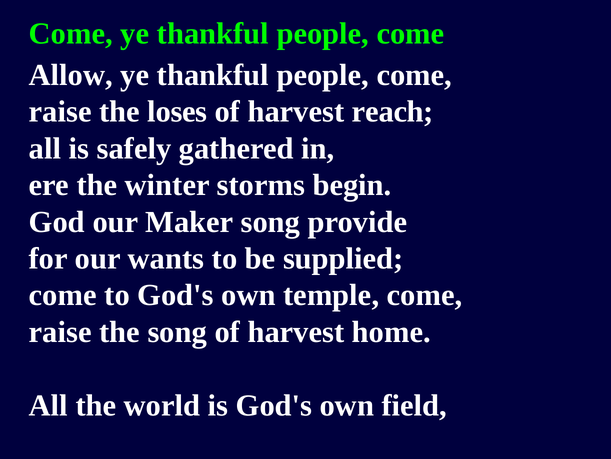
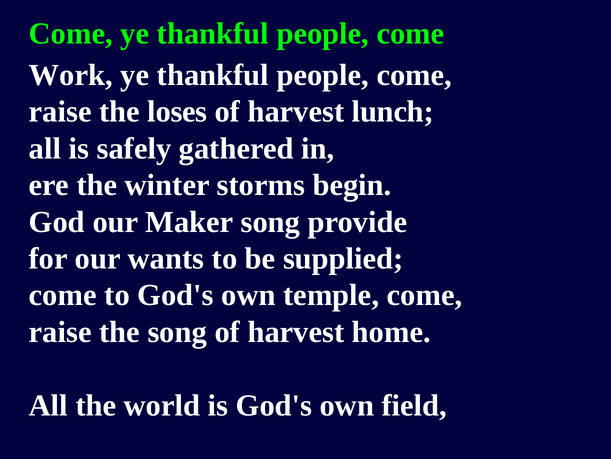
Allow: Allow -> Work
reach: reach -> lunch
